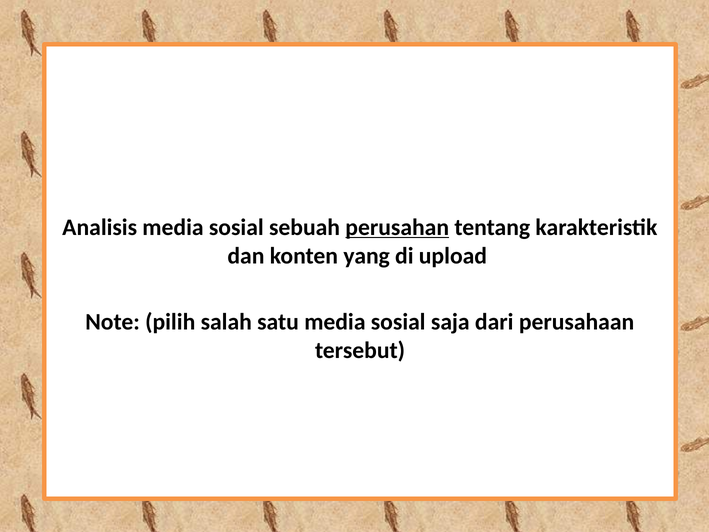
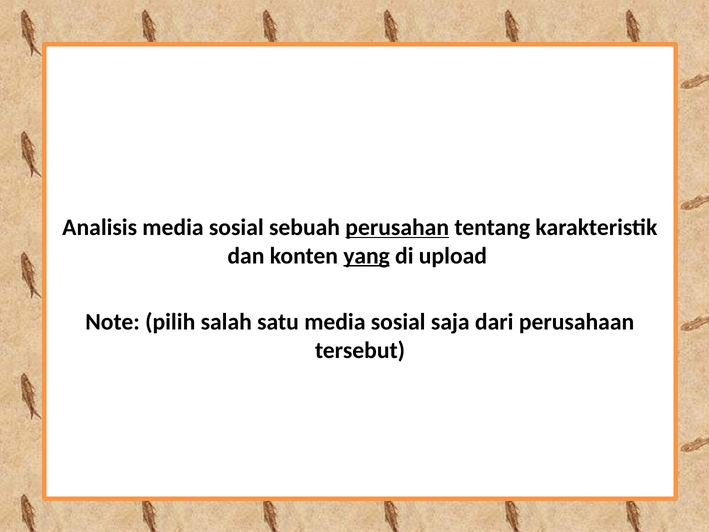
yang underline: none -> present
